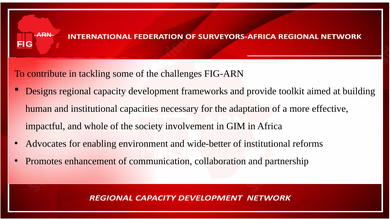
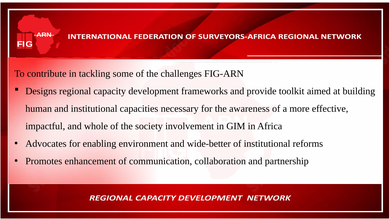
adaptation: adaptation -> awareness
